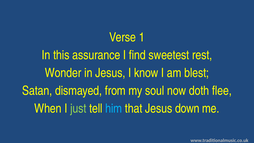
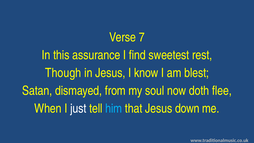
1: 1 -> 7
Wonder: Wonder -> Though
just colour: light green -> white
